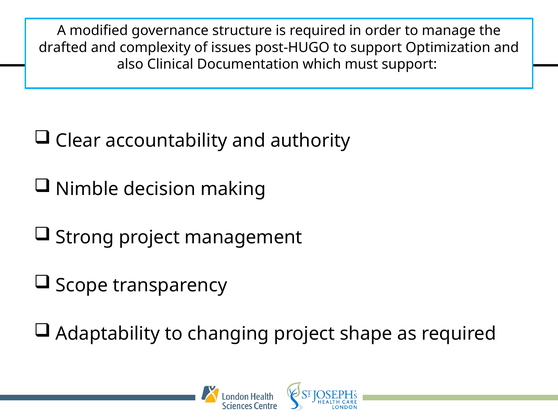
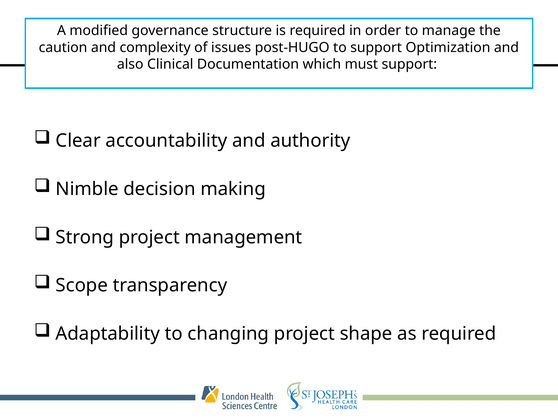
drafted: drafted -> caution
